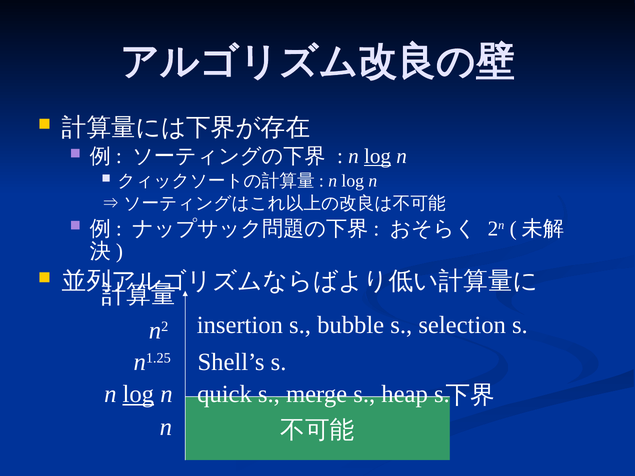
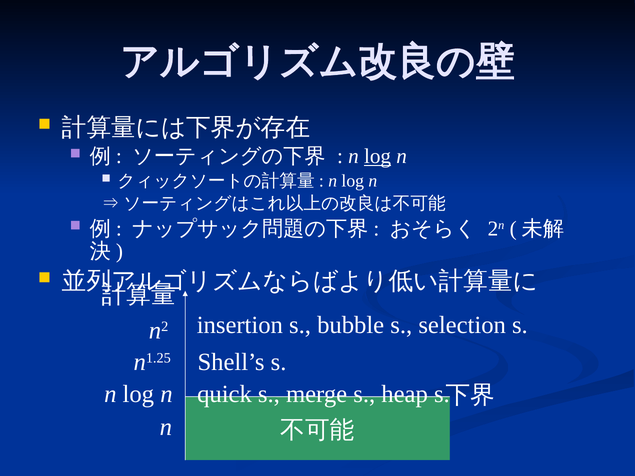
log at (138, 394) underline: present -> none
